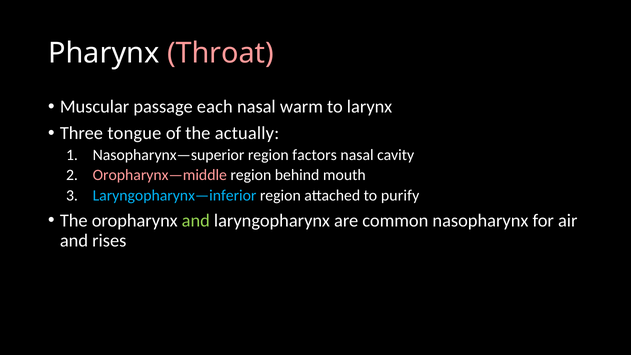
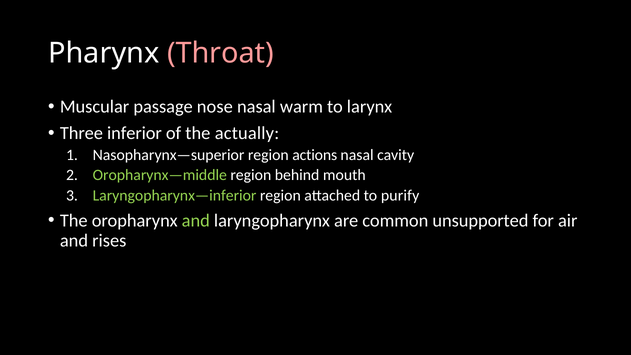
each: each -> nose
tongue: tongue -> inferior
factors: factors -> actions
Oropharynx—middle colour: pink -> light green
Laryngopharynx—inferior colour: light blue -> light green
nasopharynx: nasopharynx -> unsupported
